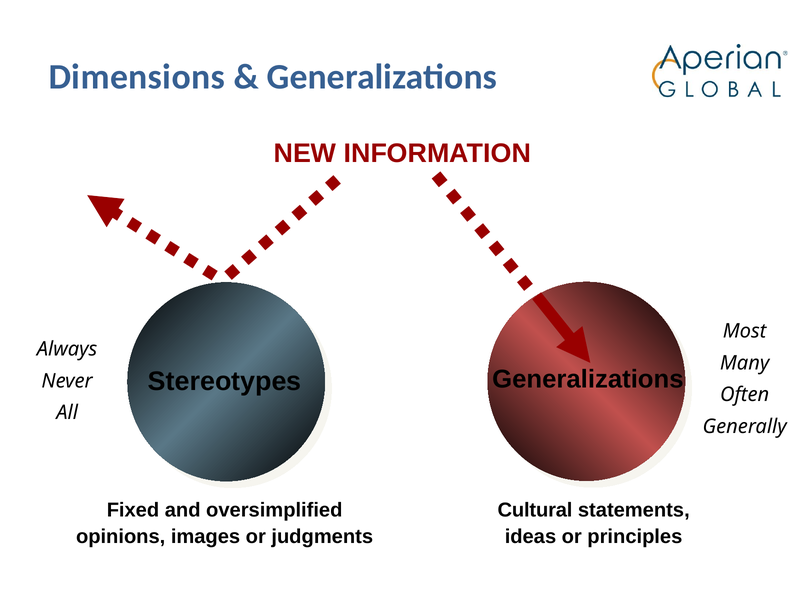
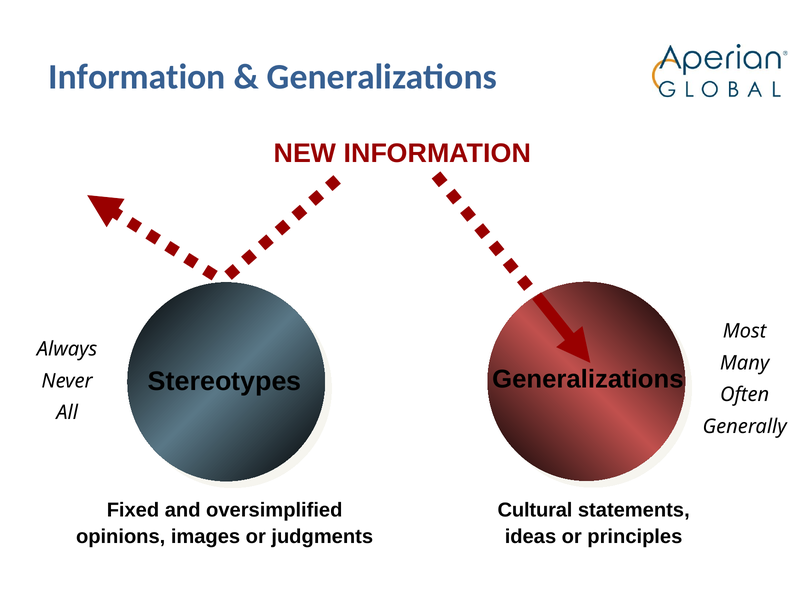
Dimensions at (137, 77): Dimensions -> Information
